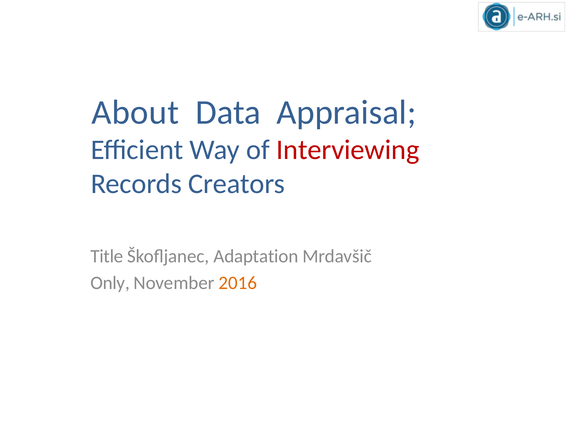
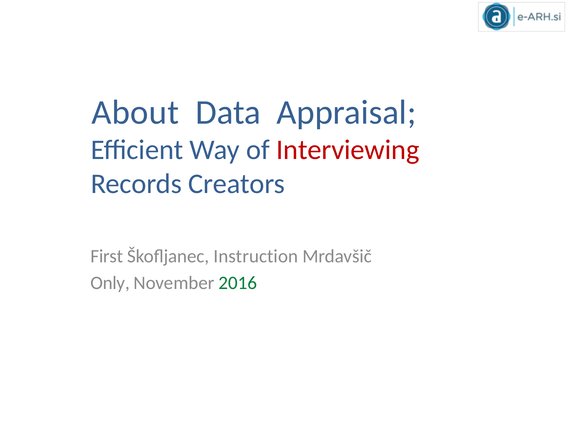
Title: Title -> First
Adaptation: Adaptation -> Instruction
2016 colour: orange -> green
